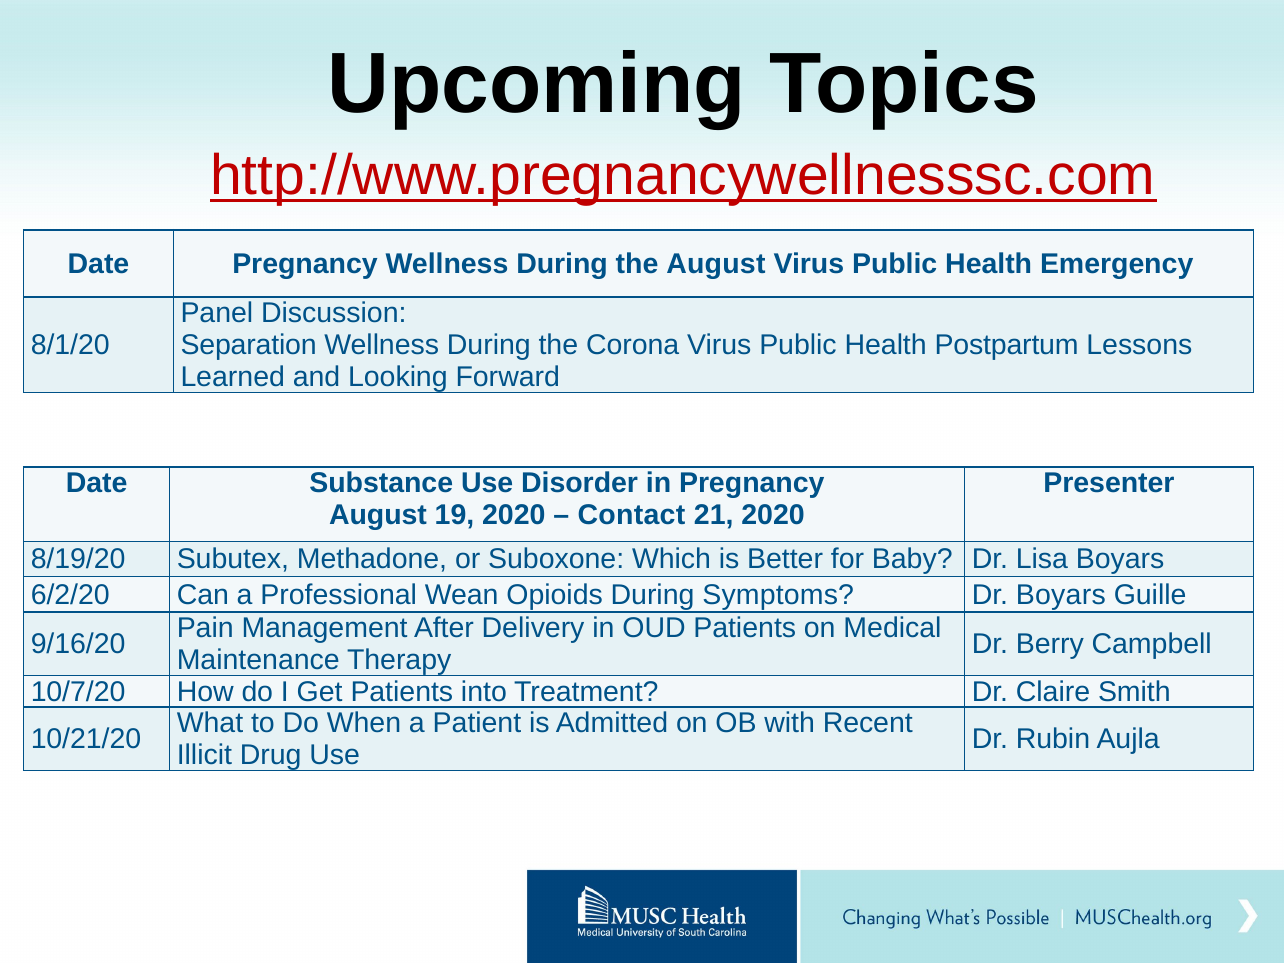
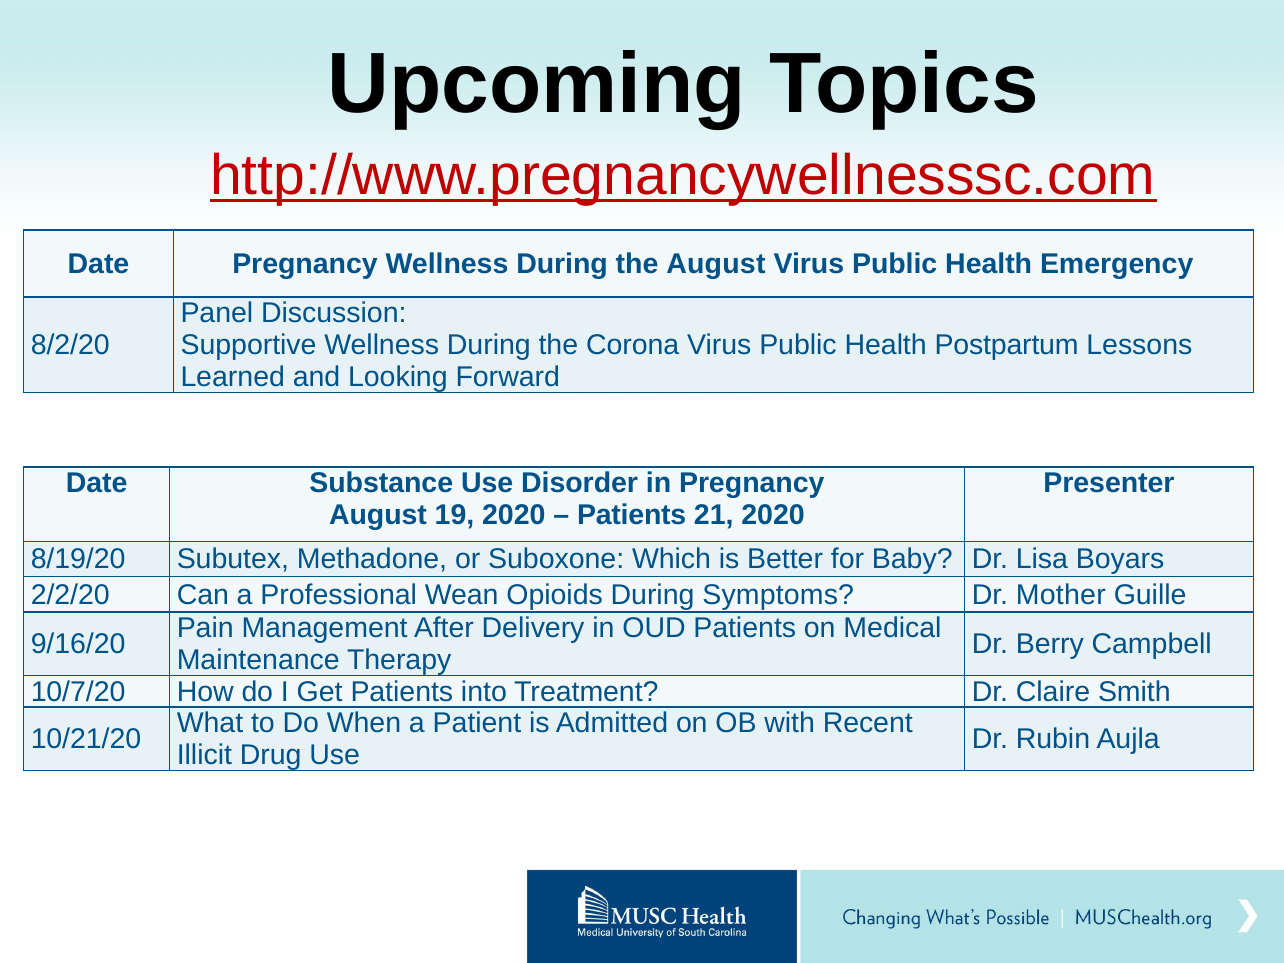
8/1/20: 8/1/20 -> 8/2/20
Separation: Separation -> Supportive
Contact at (631, 515): Contact -> Patients
6/2/20: 6/2/20 -> 2/2/20
Dr Boyars: Boyars -> Mother
